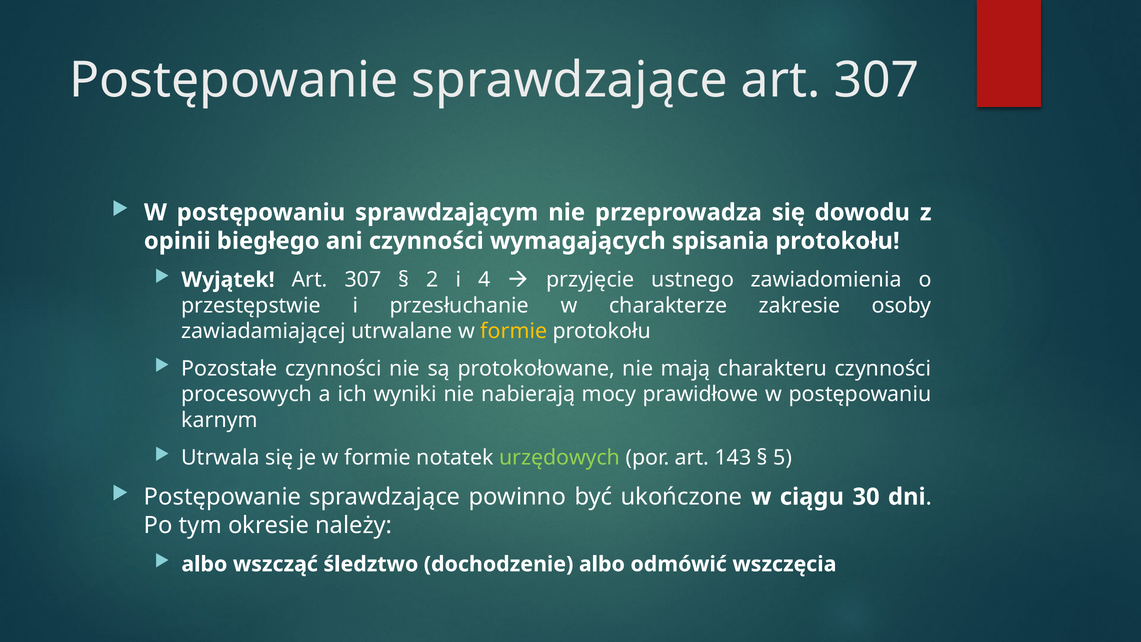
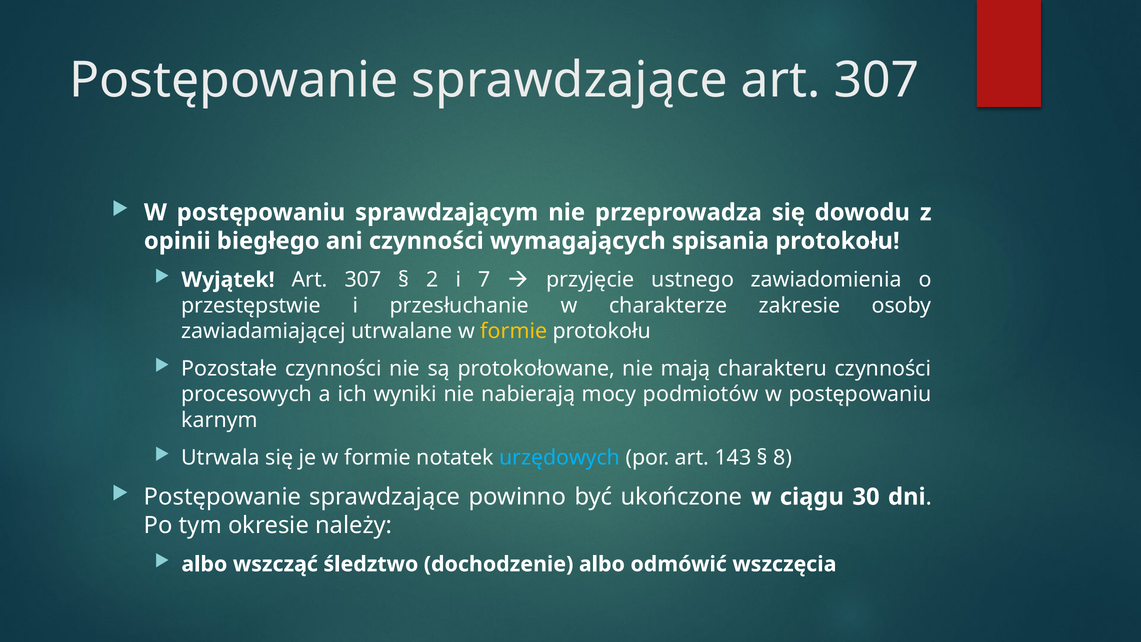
4: 4 -> 7
prawidłowe: prawidłowe -> podmiotów
urzędowych colour: light green -> light blue
5: 5 -> 8
